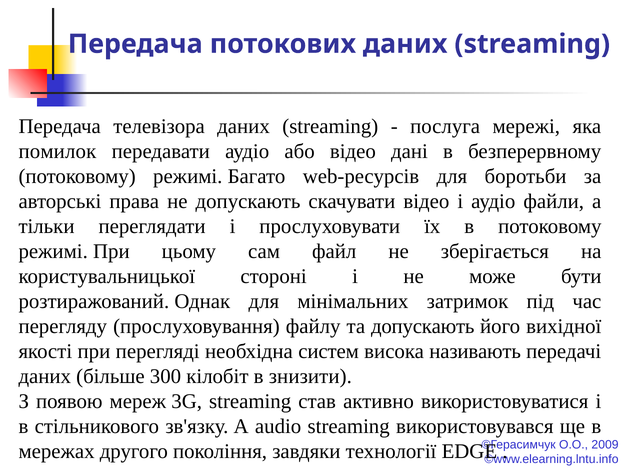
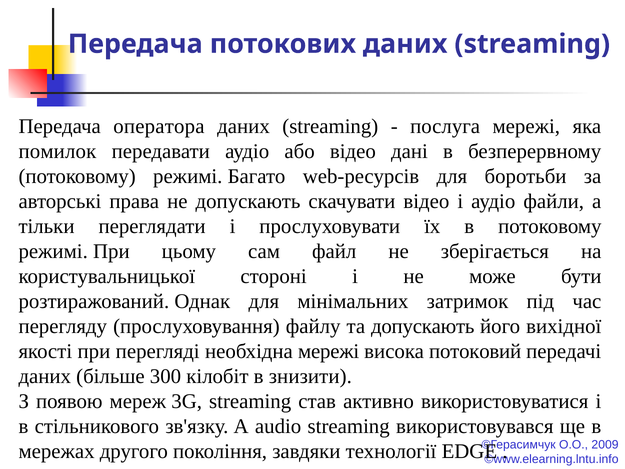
телевізора: телевізора -> оператора
необхідна систем: систем -> мережі
називають: називають -> потоковий
